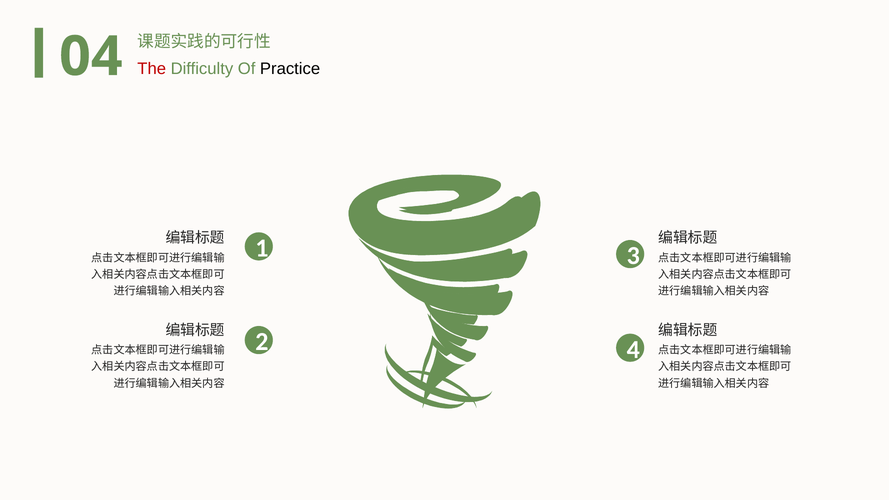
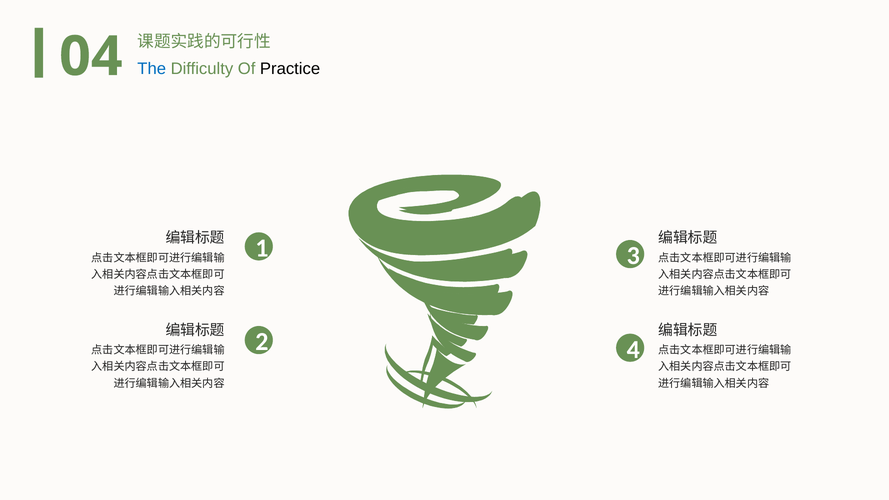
The colour: red -> blue
